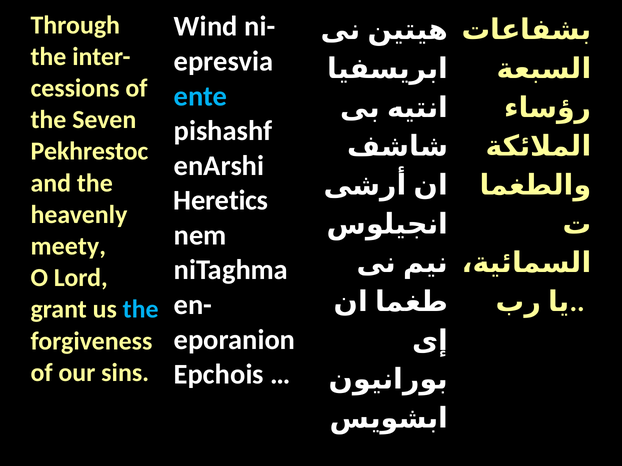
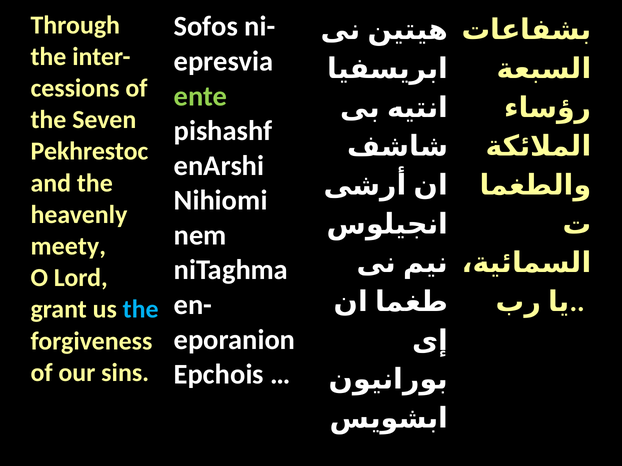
Wind: Wind -> Sofos
ente colour: light blue -> light green
Heretics: Heretics -> Nihiomi
